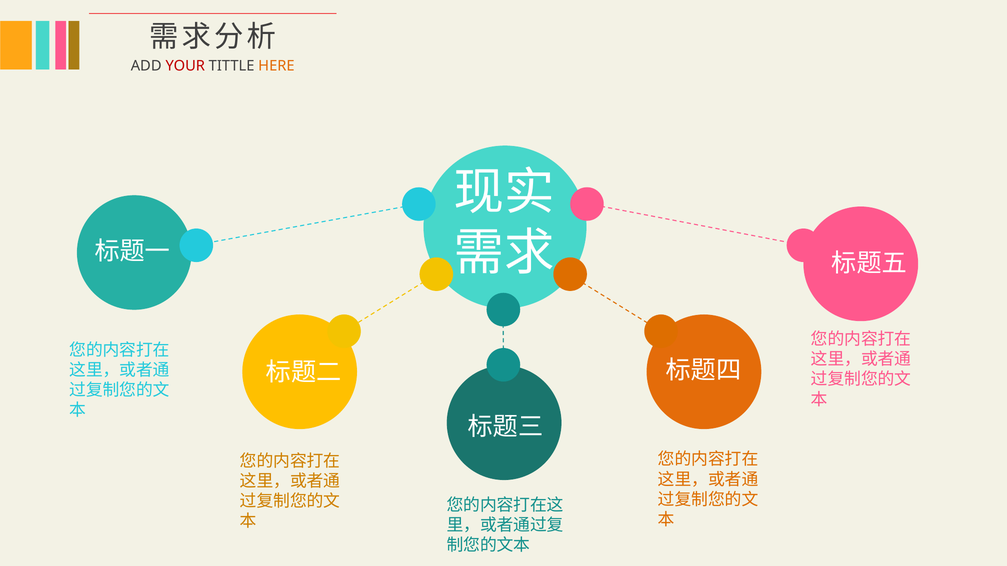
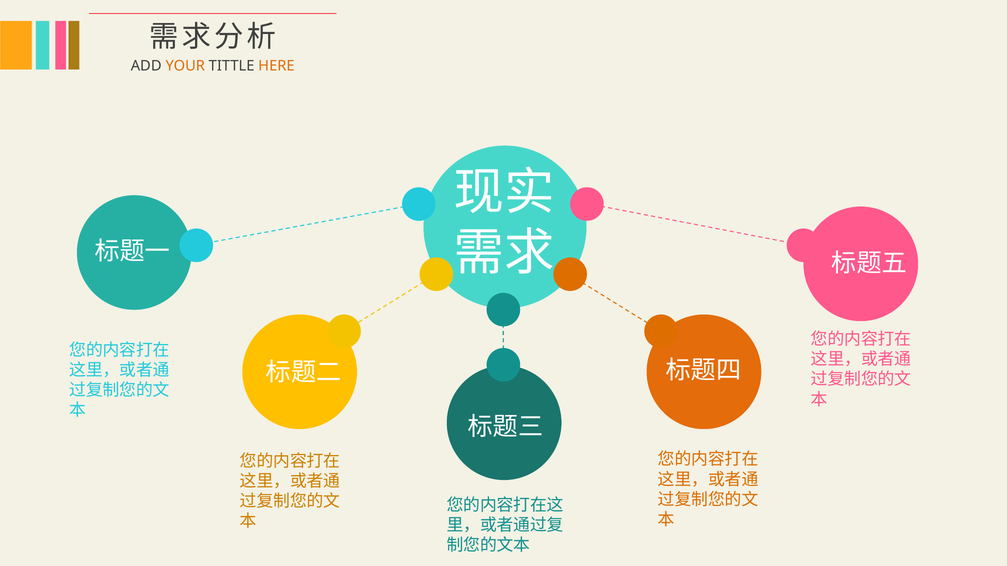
YOUR colour: red -> orange
